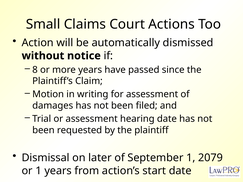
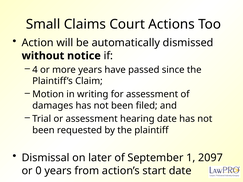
8: 8 -> 4
2079: 2079 -> 2097
or 1: 1 -> 0
